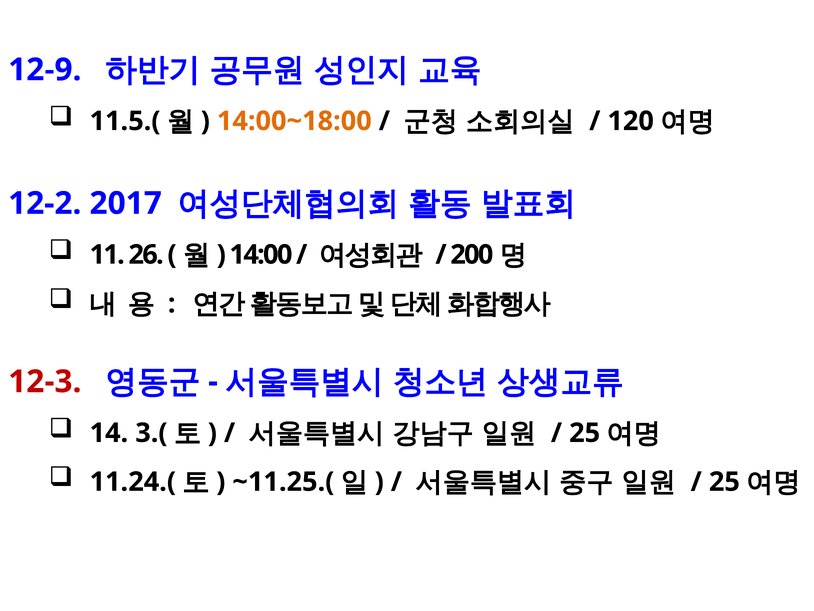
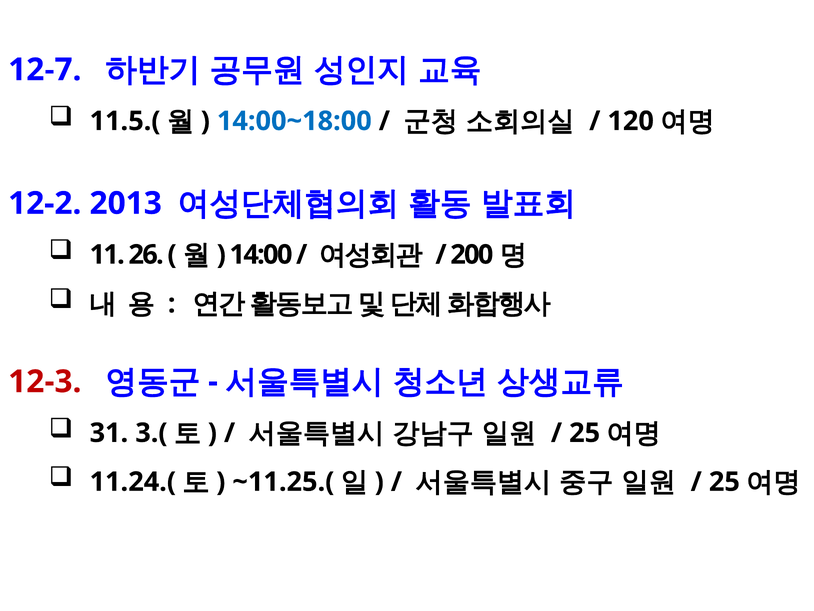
12-9: 12-9 -> 12-7
14:00~18:00 colour: orange -> blue
2017: 2017 -> 2013
14: 14 -> 31
